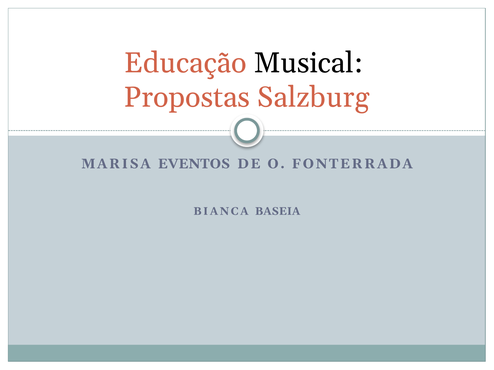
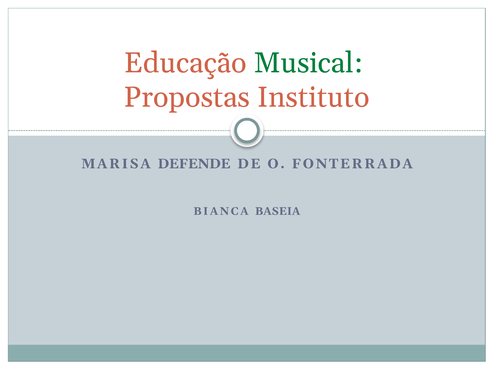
Musical colour: black -> green
Salzburg: Salzburg -> Instituto
EVENTOS: EVENTOS -> DEFENDE
